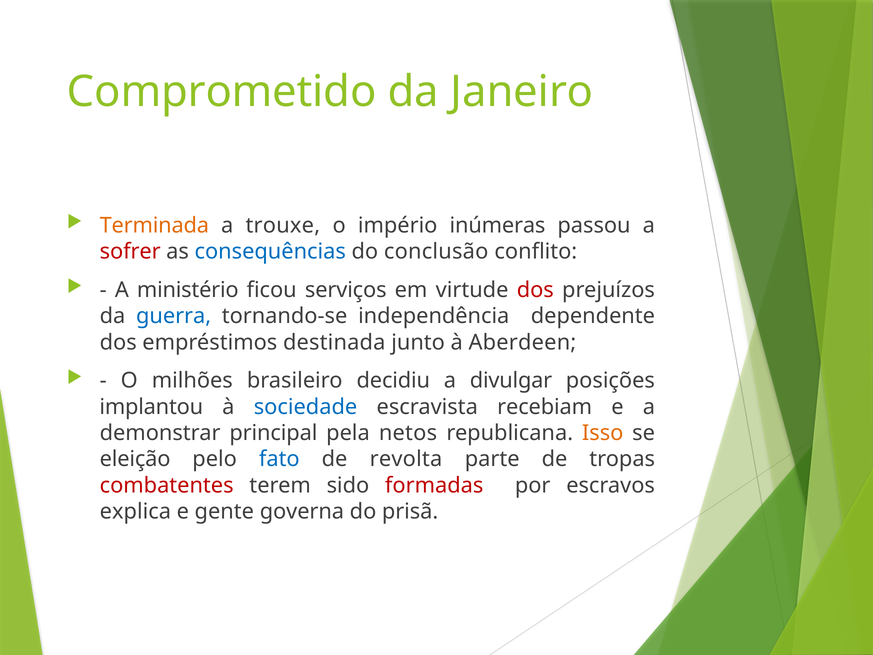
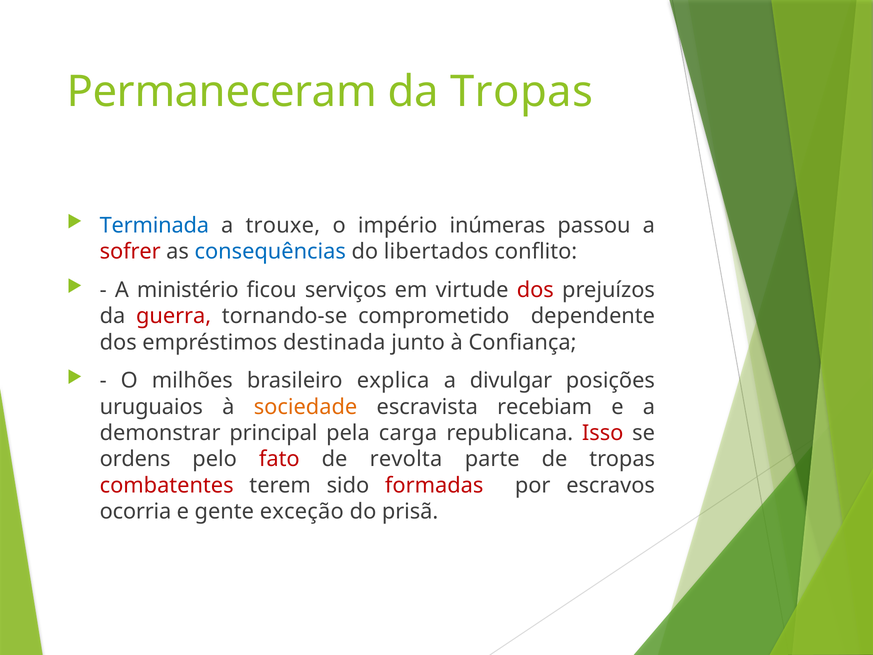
Comprometido: Comprometido -> Permaneceram
da Janeiro: Janeiro -> Tropas
Terminada colour: orange -> blue
conclusão: conclusão -> libertados
guerra colour: blue -> red
independência: independência -> comprometido
Aberdeen: Aberdeen -> Confiança
decidiu: decidiu -> explica
implantou: implantou -> uruguaios
sociedade colour: blue -> orange
netos: netos -> carga
Isso colour: orange -> red
eleição: eleição -> ordens
fato colour: blue -> red
explica: explica -> ocorria
governa: governa -> exceção
